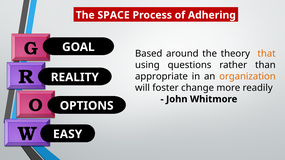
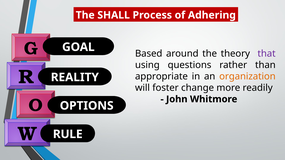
SPACE: SPACE -> SHALL
that colour: orange -> purple
EASY: EASY -> RULE
